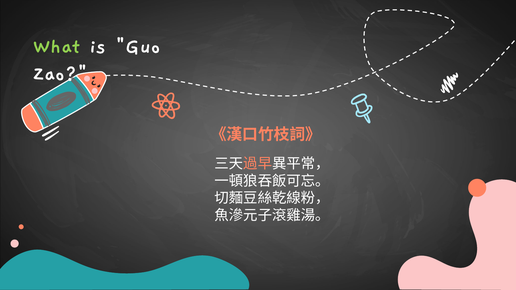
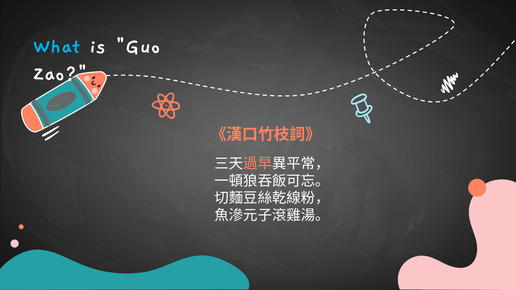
What colour: light green -> light blue
